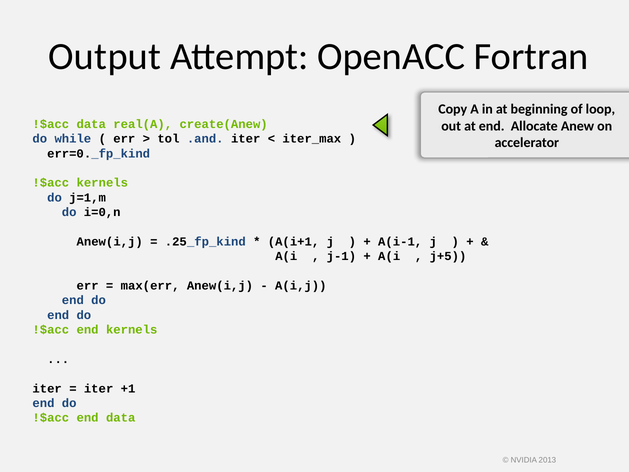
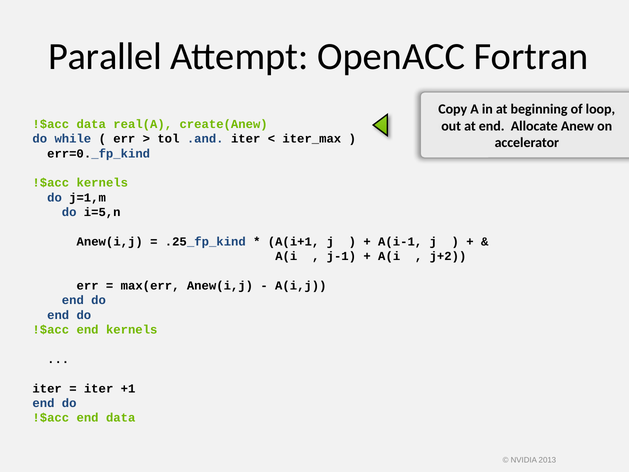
Output: Output -> Parallel
i=0,n: i=0,n -> i=5,n
j+5: j+5 -> j+2
